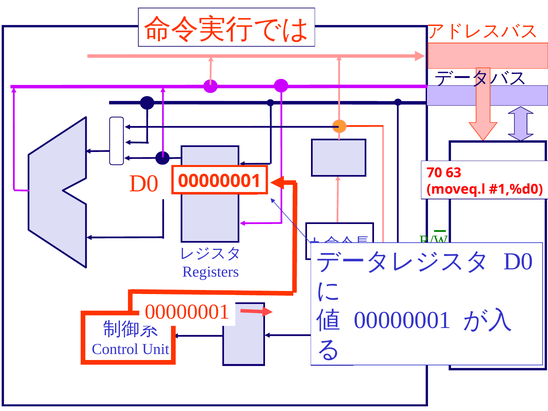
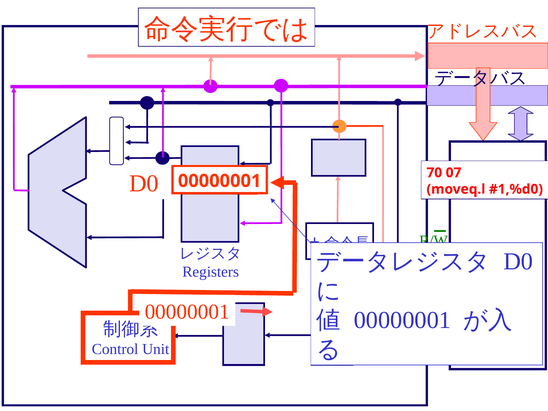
63: 63 -> 07
